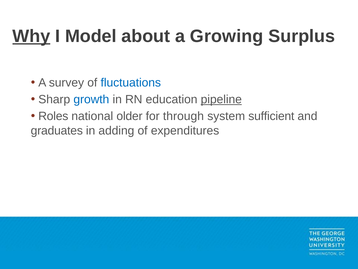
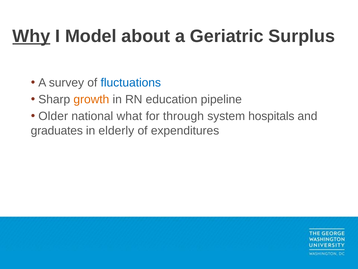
Growing: Growing -> Geriatric
growth colour: blue -> orange
pipeline underline: present -> none
Roles: Roles -> Older
older: older -> what
sufficient: sufficient -> hospitals
adding: adding -> elderly
